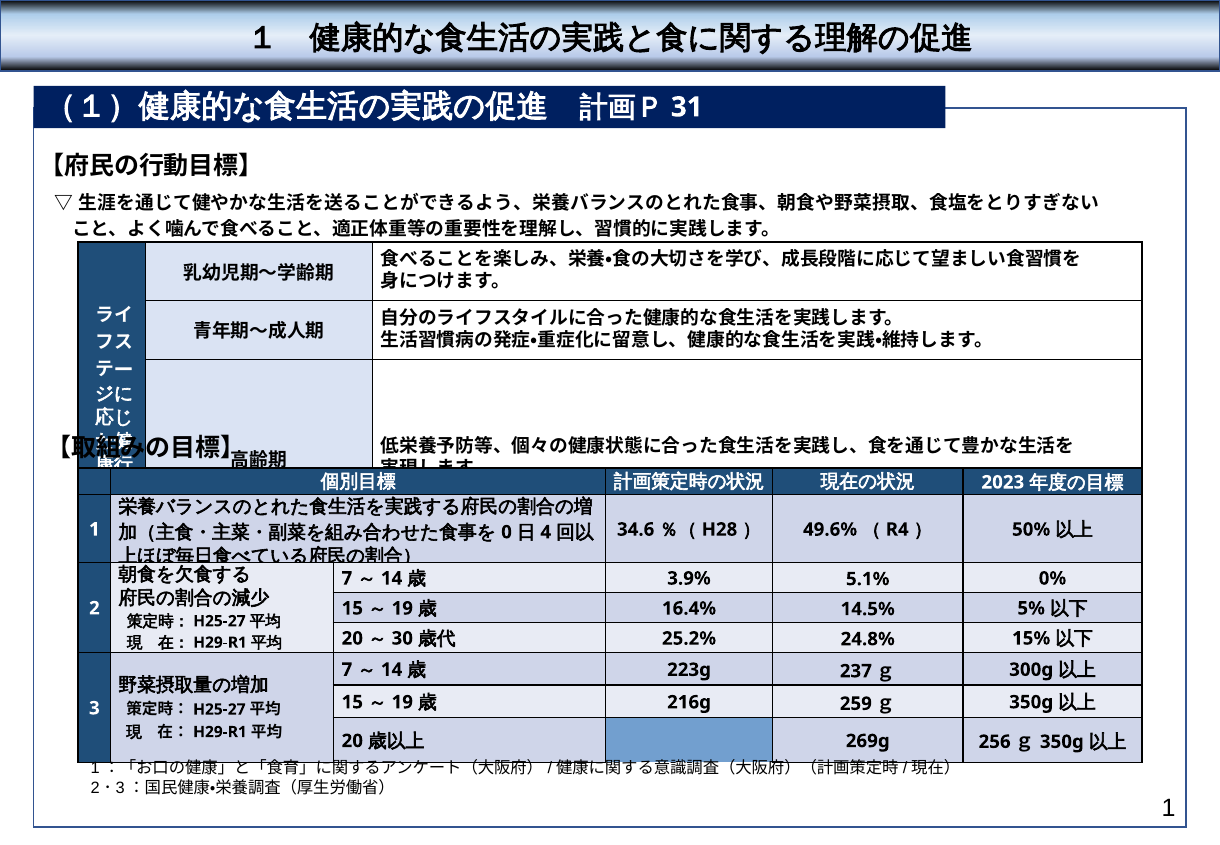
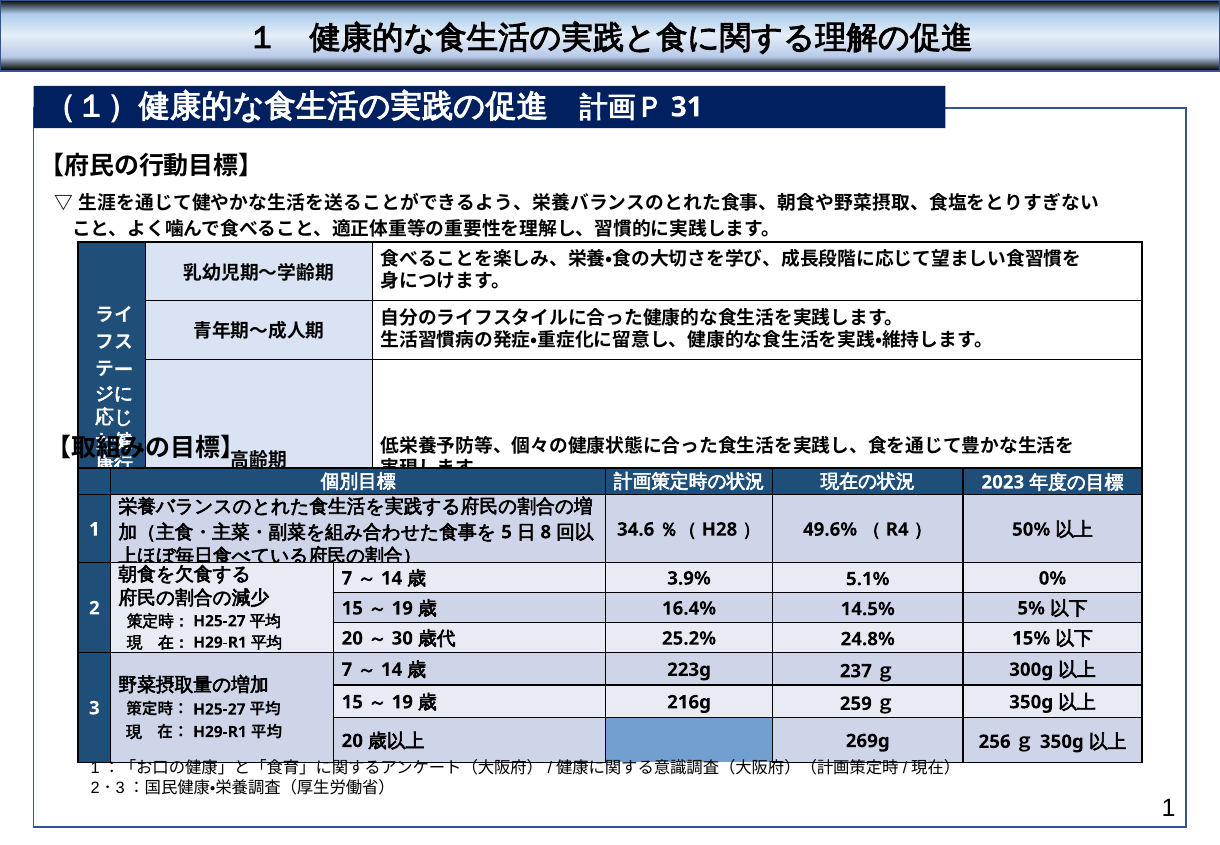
0: 0 -> 5
4: 4 -> 8
